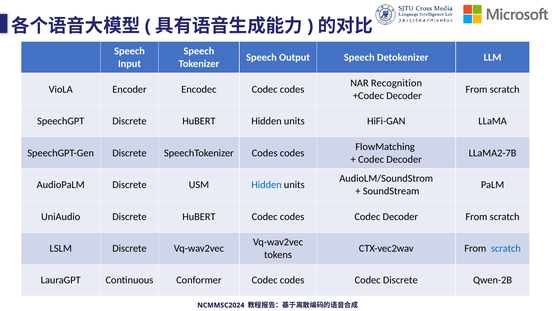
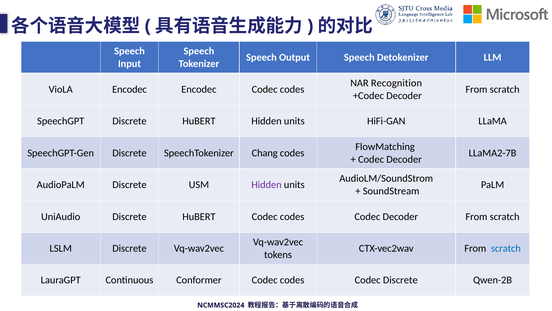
VioLA Encoder: Encoder -> Encodec
SpeechTokenizer Codes: Codes -> Chang
Hidden at (267, 184) colour: blue -> purple
